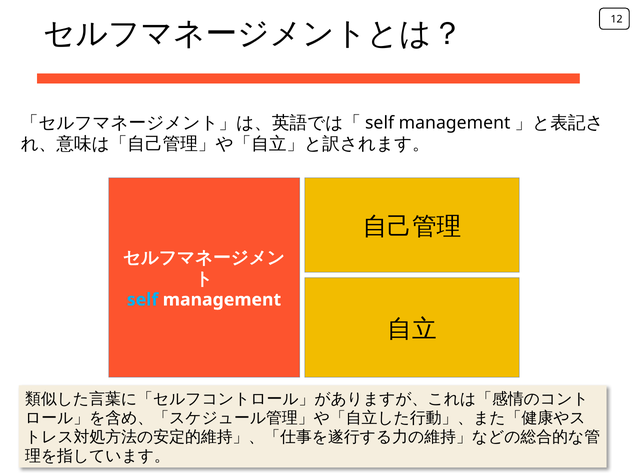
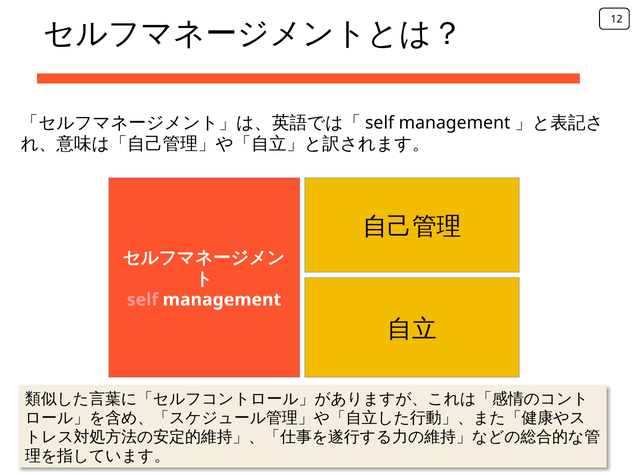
self colour: light blue -> pink
